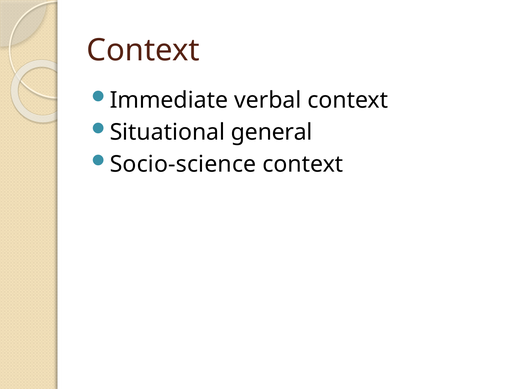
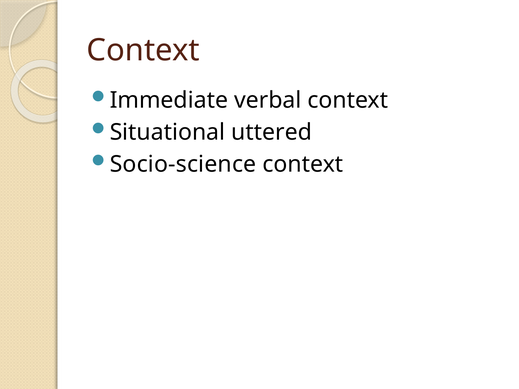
general: general -> uttered
